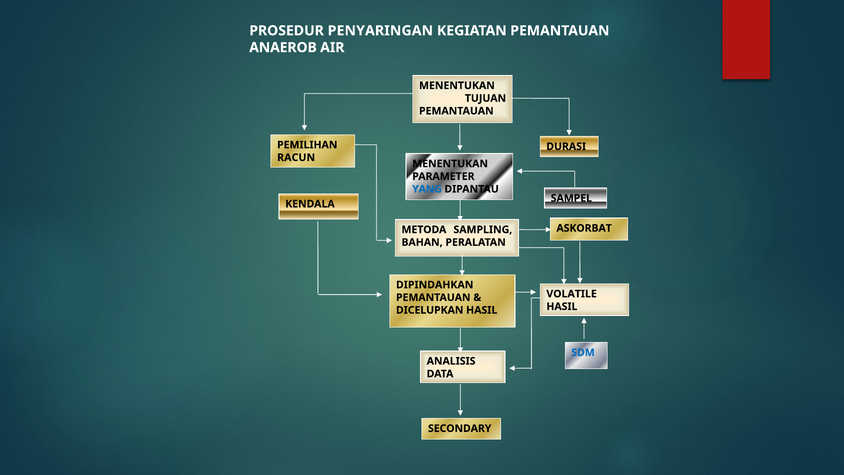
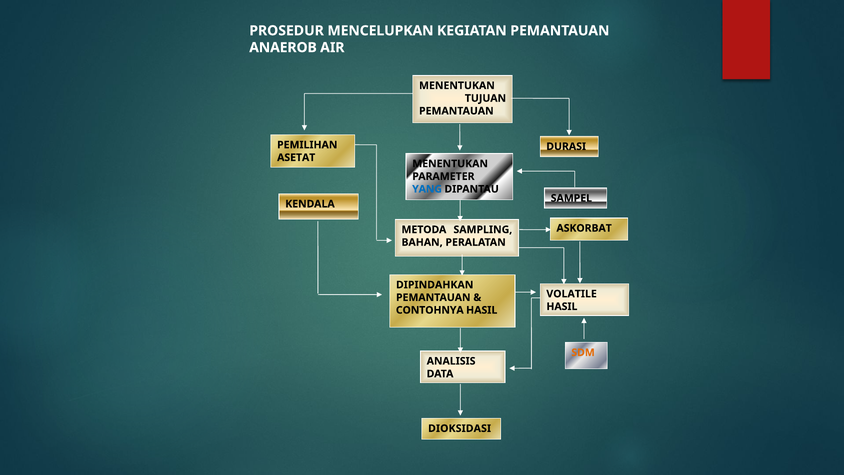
PENYARINGAN: PENYARINGAN -> MENCELUPKAN
RACUN: RACUN -> ASETAT
DICELUPKAN: DICELUPKAN -> CONTOHNYA
SDM colour: blue -> orange
SECONDARY: SECONDARY -> DIOKSIDASI
